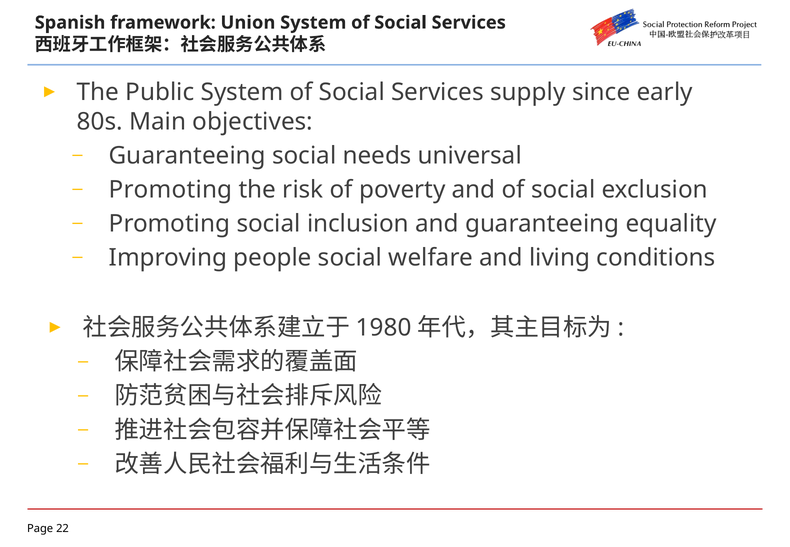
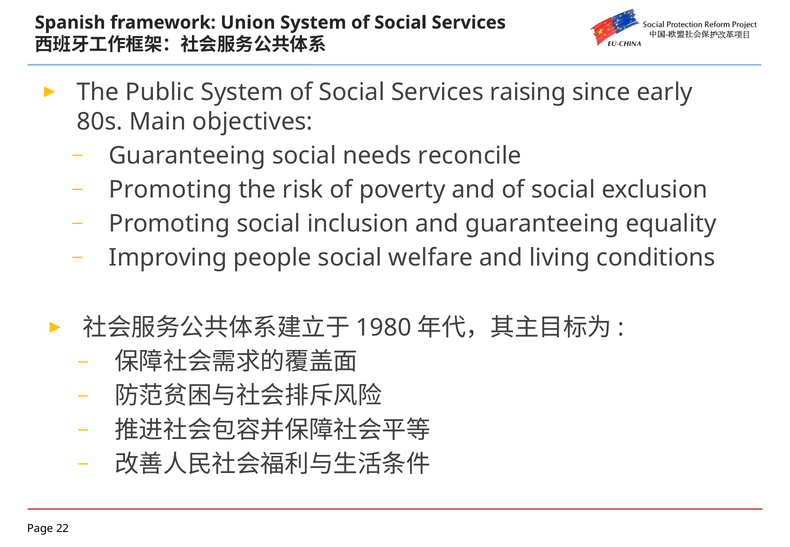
supply: supply -> raising
universal: universal -> reconcile
